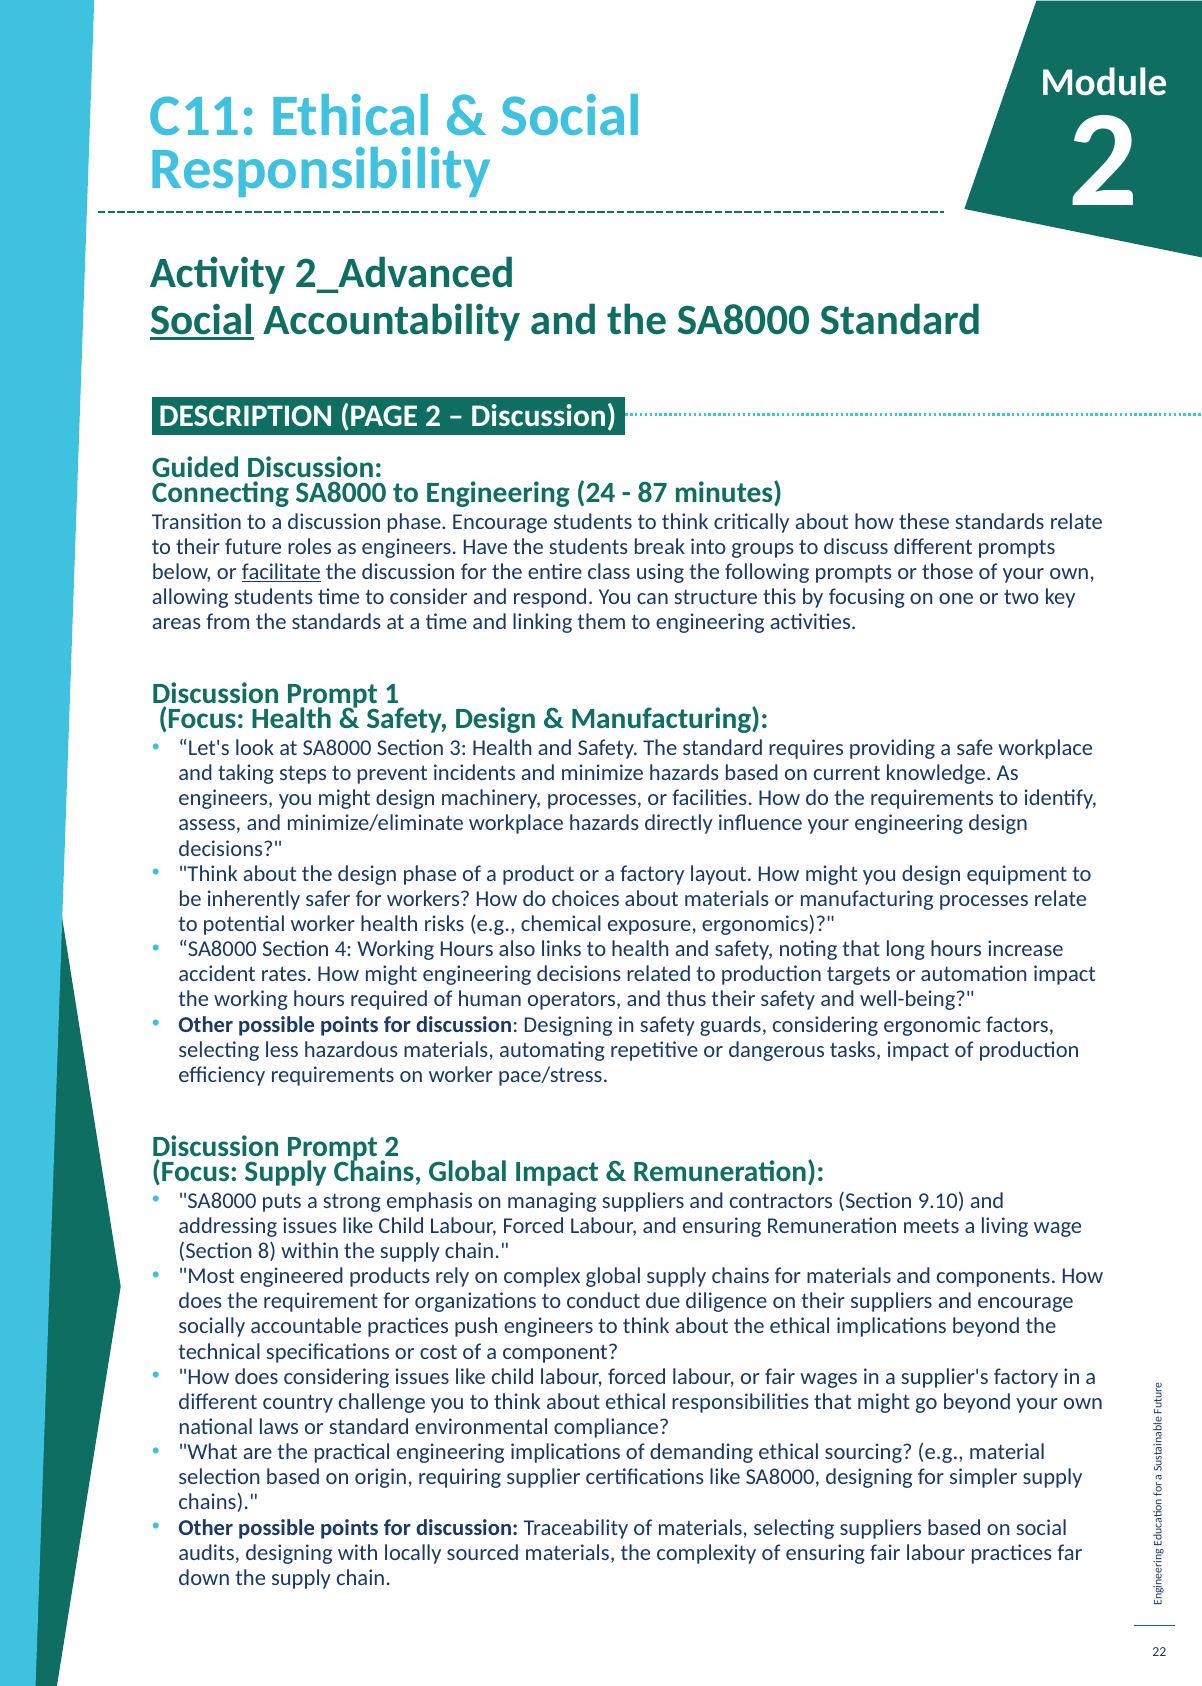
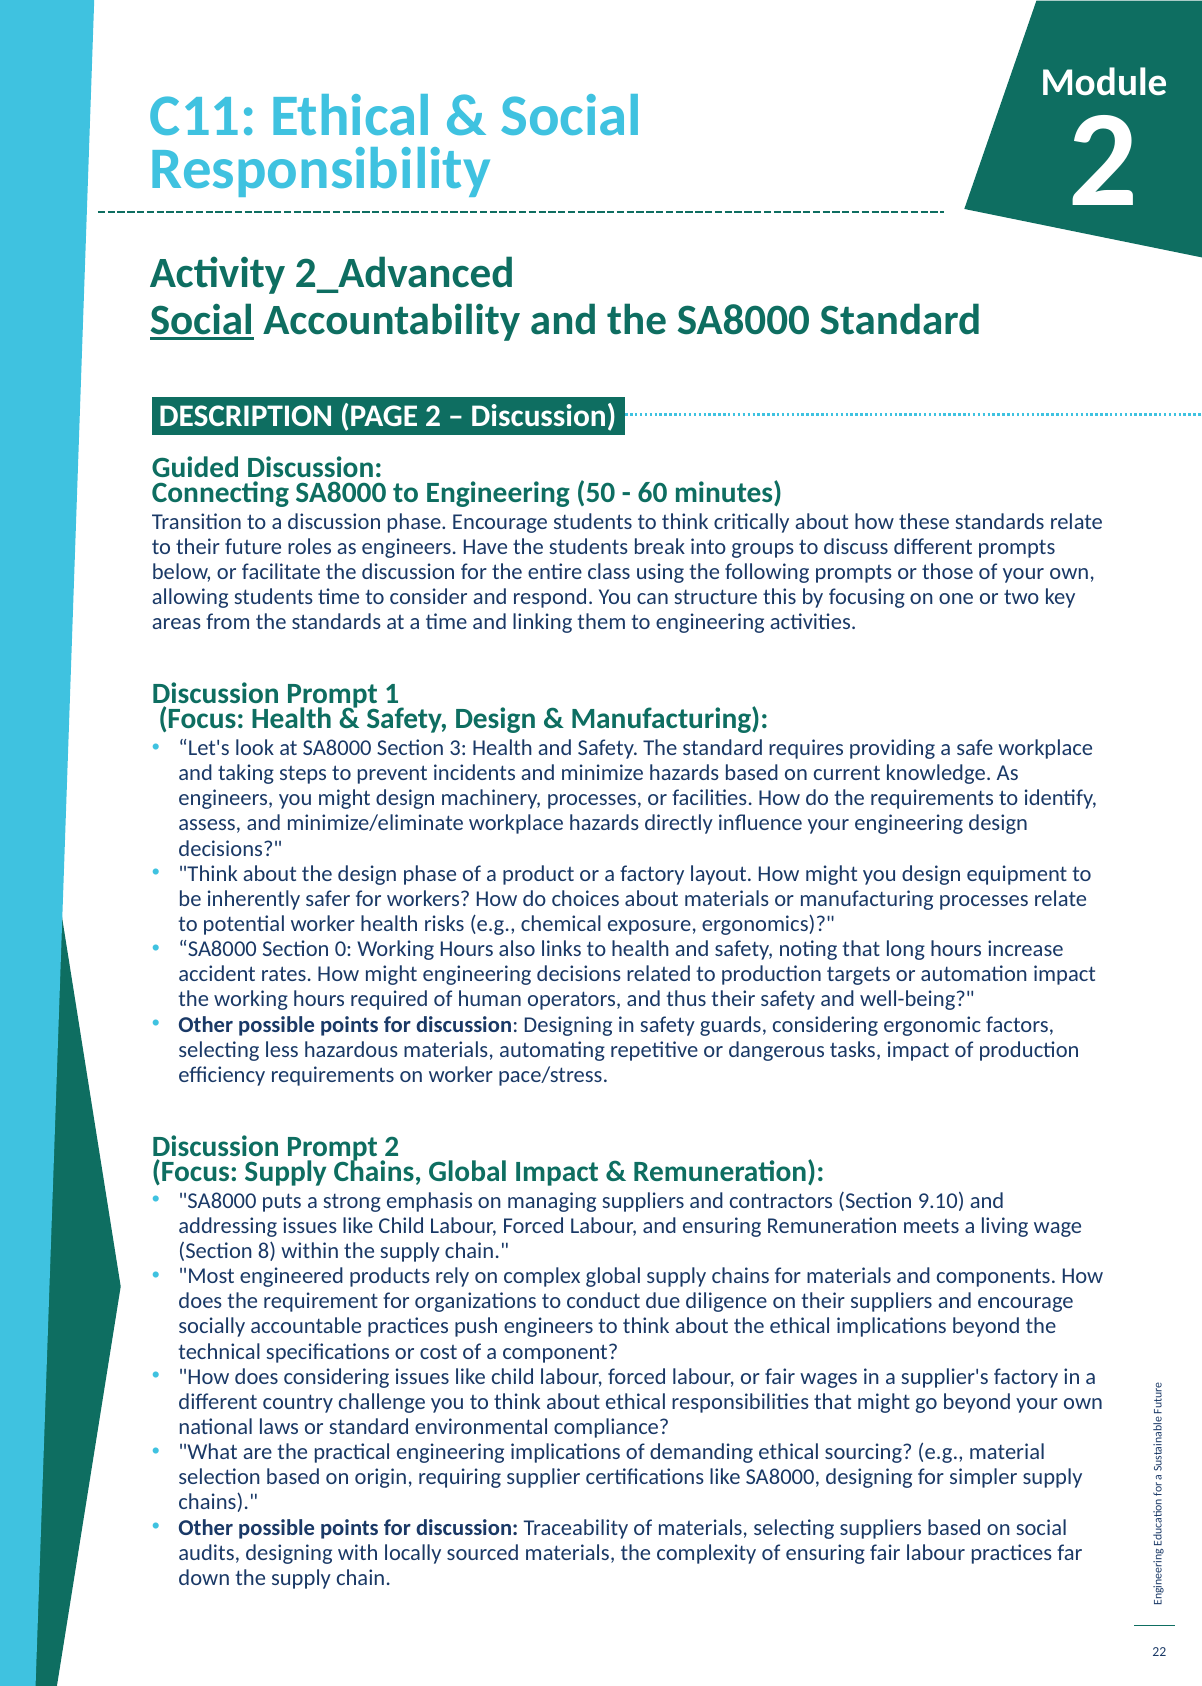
24: 24 -> 50
87: 87 -> 60
facilitate underline: present -> none
4: 4 -> 0
